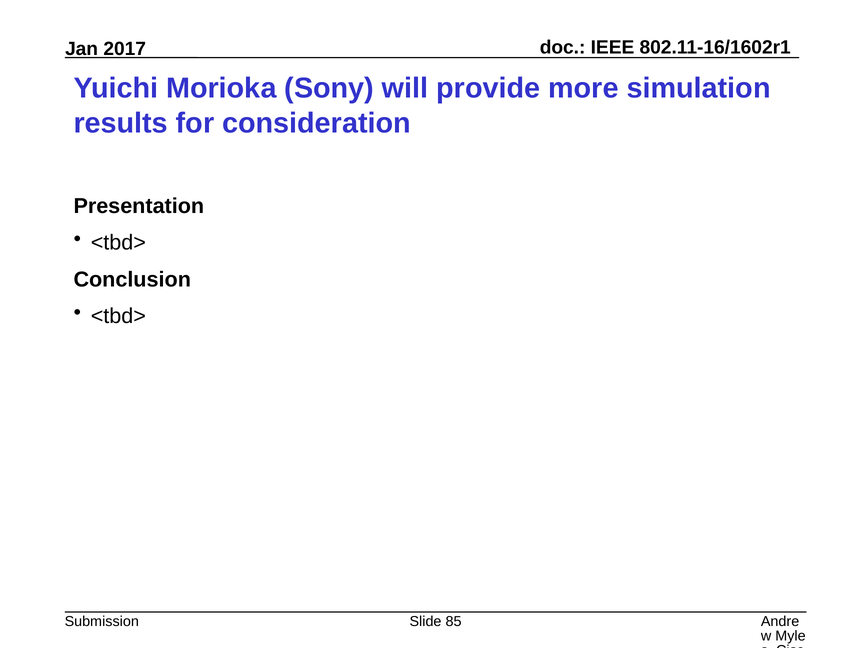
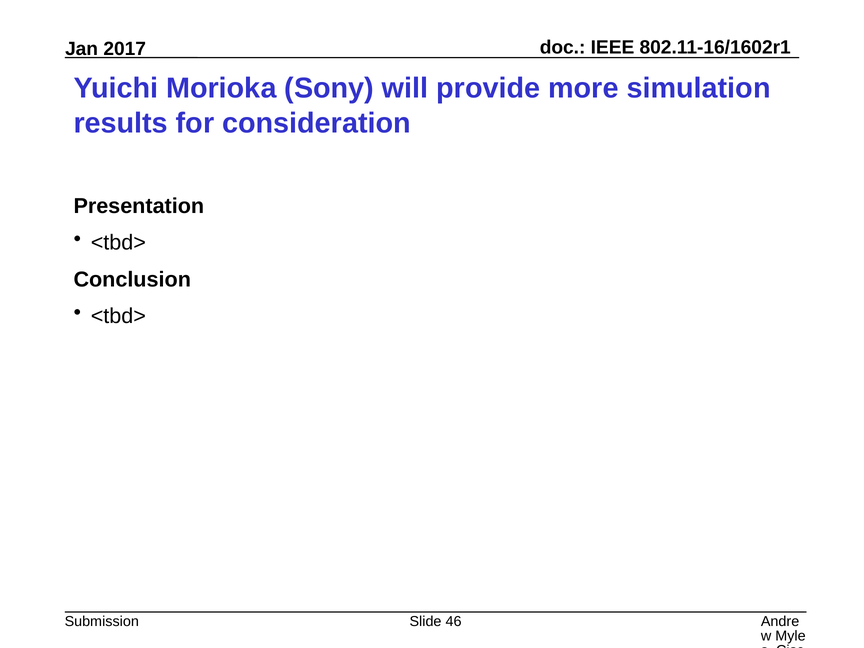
85: 85 -> 46
